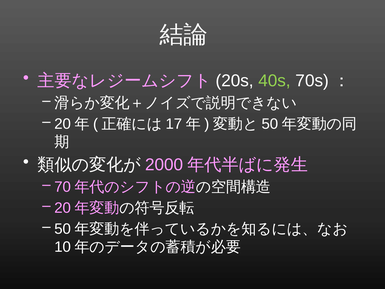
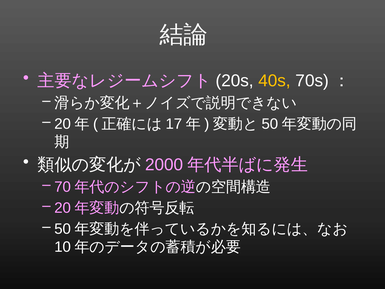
40s colour: light green -> yellow
